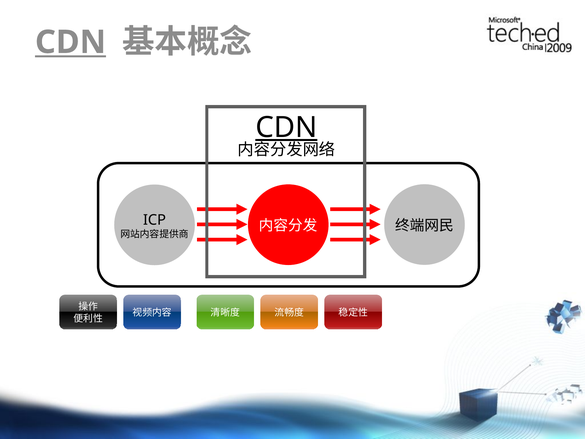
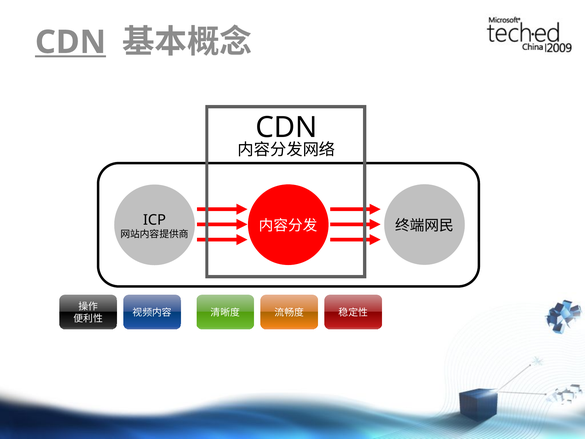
CDN at (286, 127) underline: present -> none
